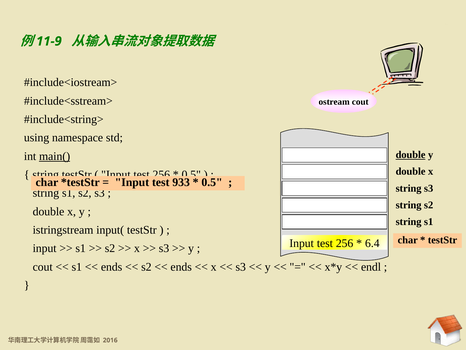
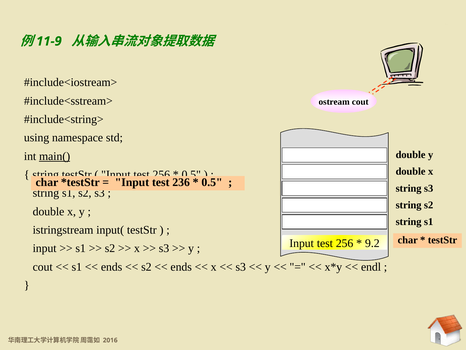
double at (411, 155) underline: present -> none
933: 933 -> 236
6.4: 6.4 -> 9.2
